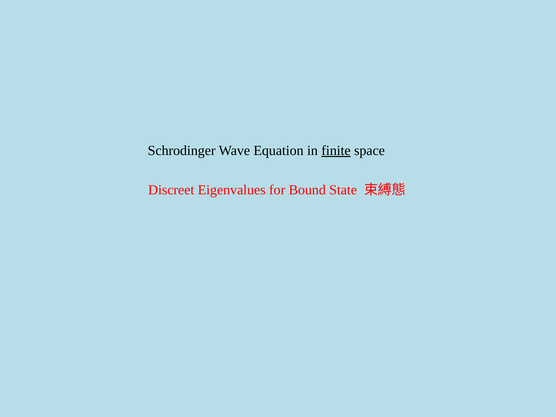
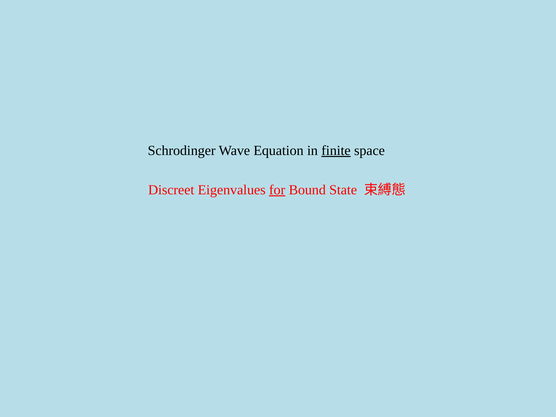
for underline: none -> present
